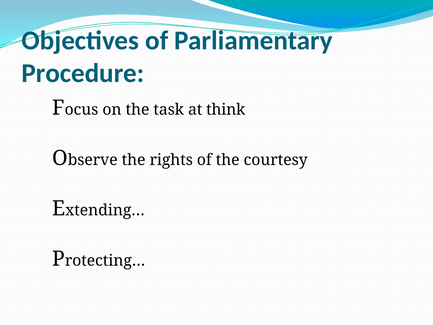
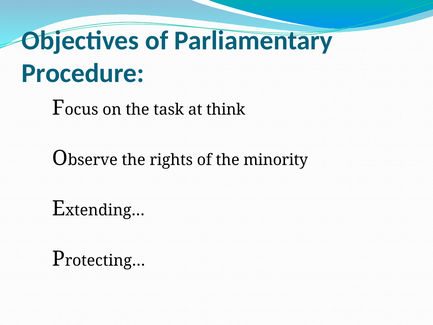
courtesy: courtesy -> minority
